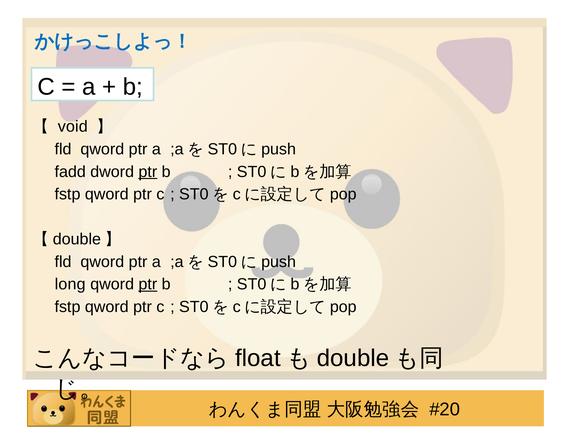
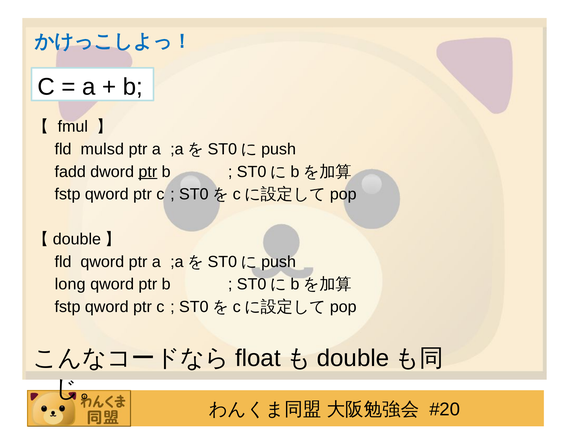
void: void -> fmul
qword at (102, 149): qword -> mulsd
ptr at (148, 284) underline: present -> none
